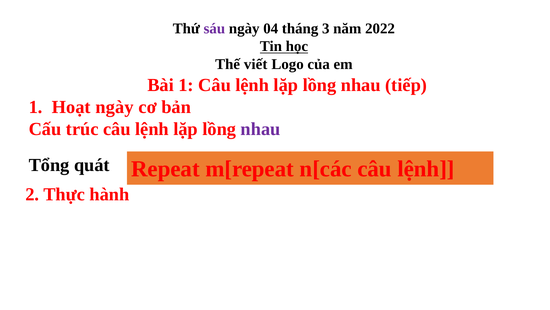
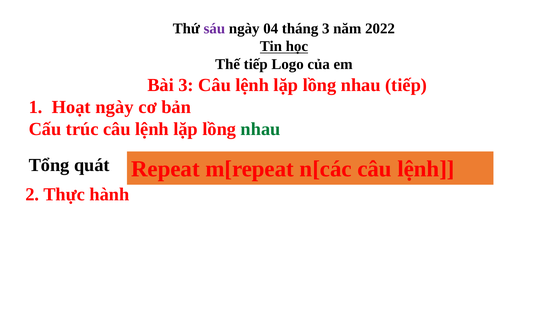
Thế viết: viết -> tiếp
Bài 1: 1 -> 3
nhau at (261, 129) colour: purple -> green
